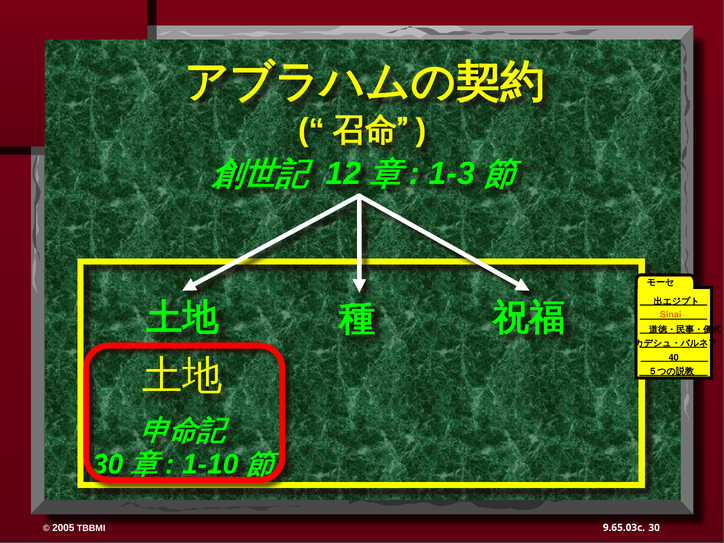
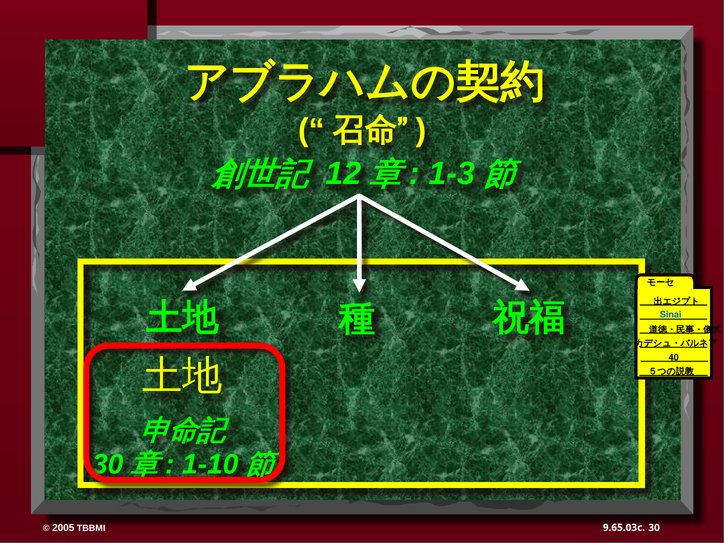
Sinai colour: orange -> blue
